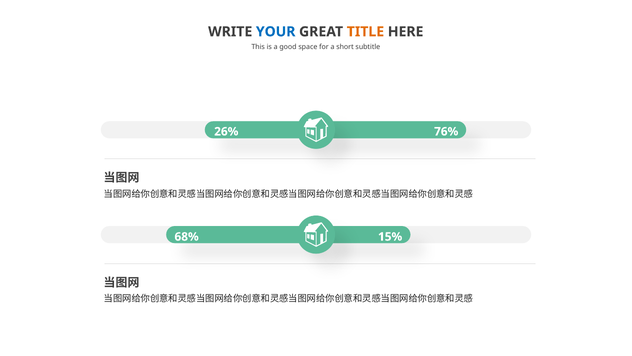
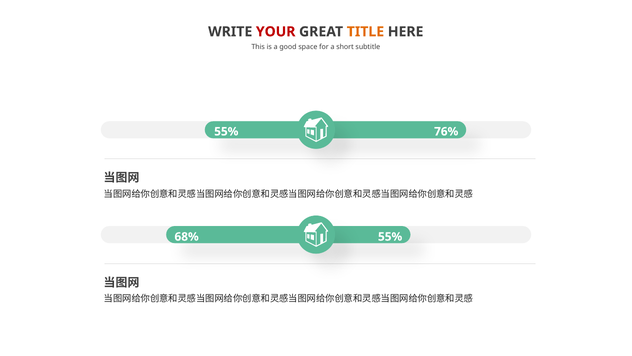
YOUR colour: blue -> red
26% at (226, 131): 26% -> 55%
15% at (390, 236): 15% -> 55%
